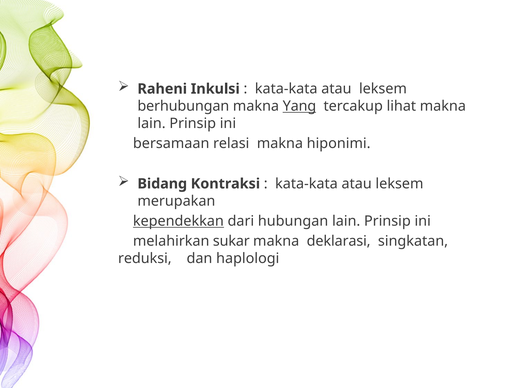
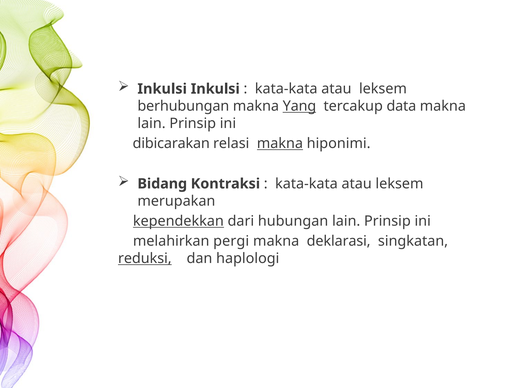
Raheni at (162, 89): Raheni -> Inkulsi
lihat: lihat -> data
bersamaan: bersamaan -> dibicarakan
makna at (280, 143) underline: none -> present
sukar: sukar -> pergi
reduksi underline: none -> present
